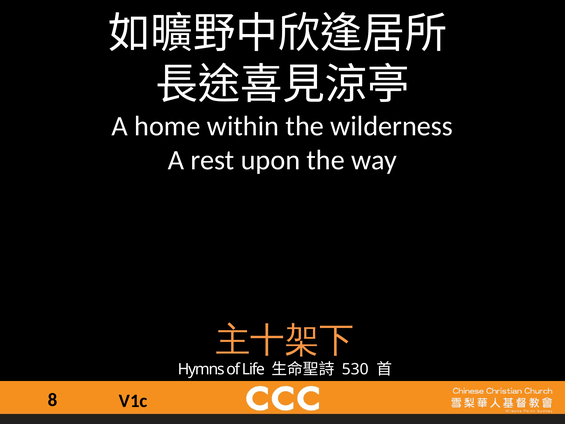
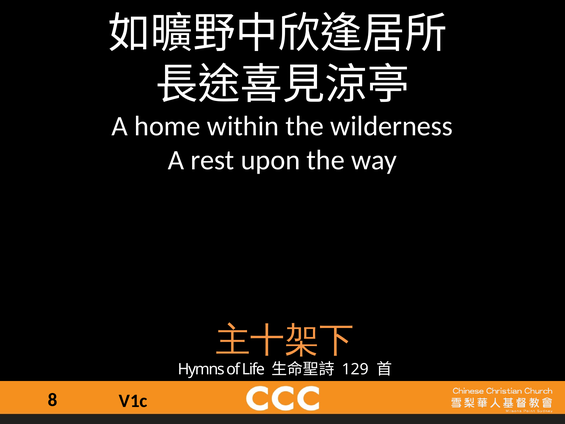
530: 530 -> 129
